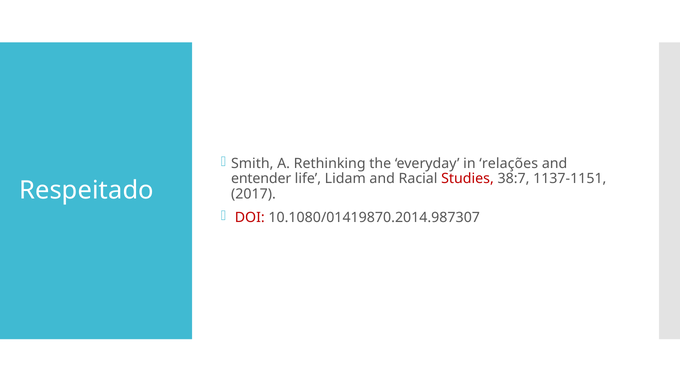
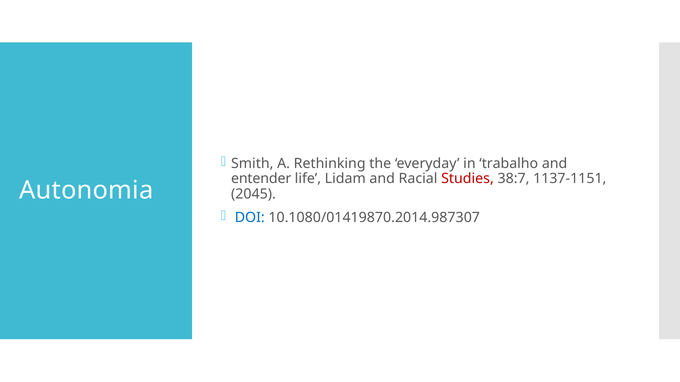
relações: relações -> trabalho
Respeitado: Respeitado -> Autonomia
2017: 2017 -> 2045
DOI colour: red -> blue
